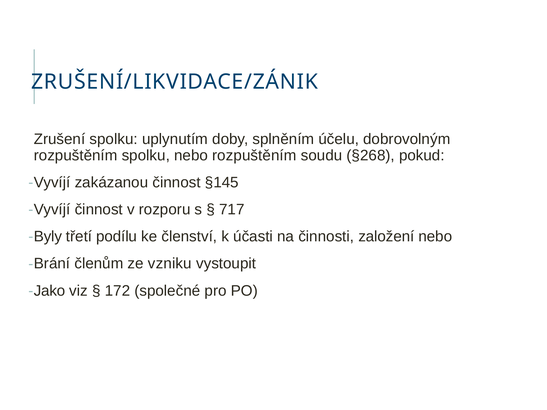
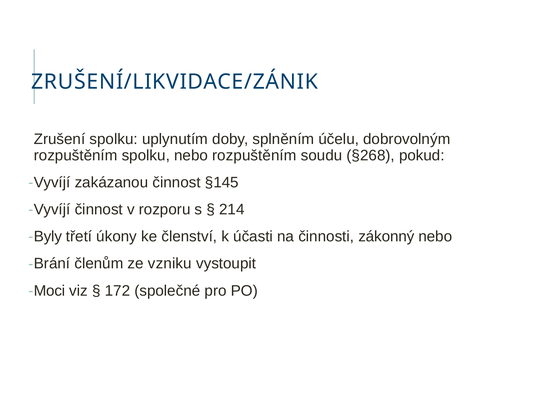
717: 717 -> 214
podílu: podílu -> úkony
založení: založení -> zákonný
Jako: Jako -> Moci
